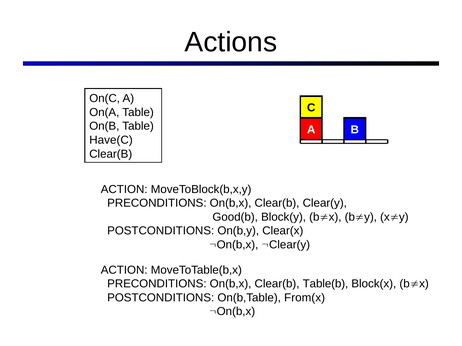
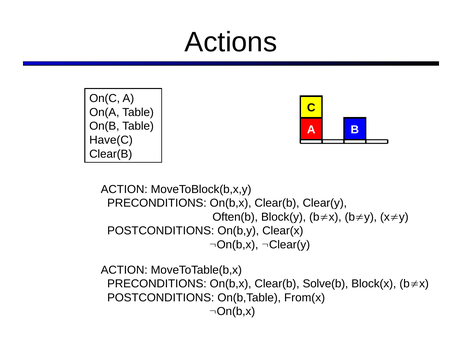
Good(b: Good(b -> Often(b
Table(b: Table(b -> Solve(b
